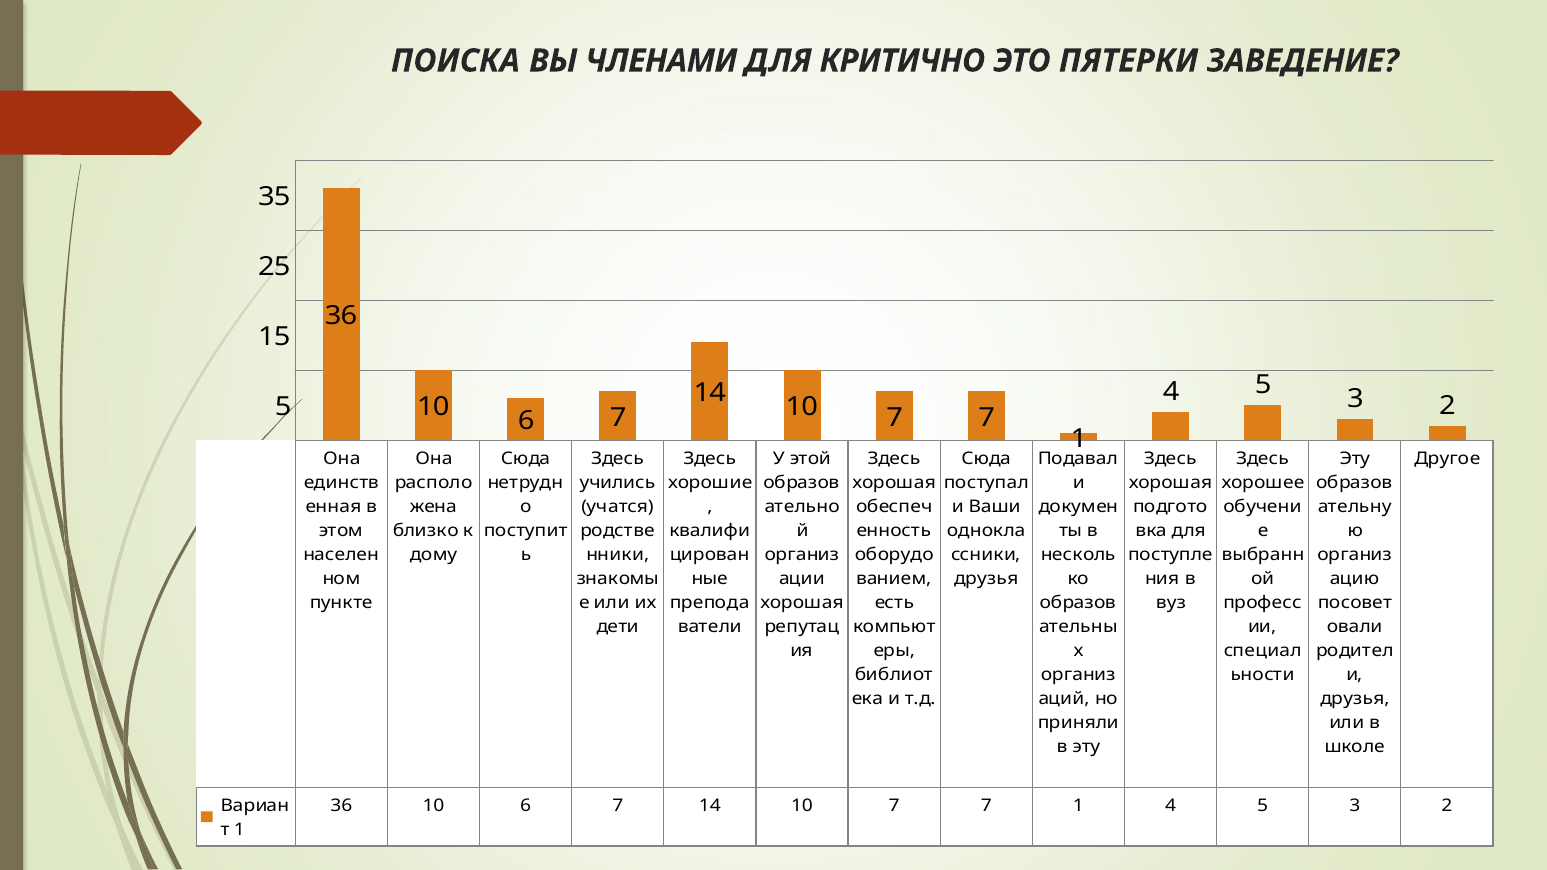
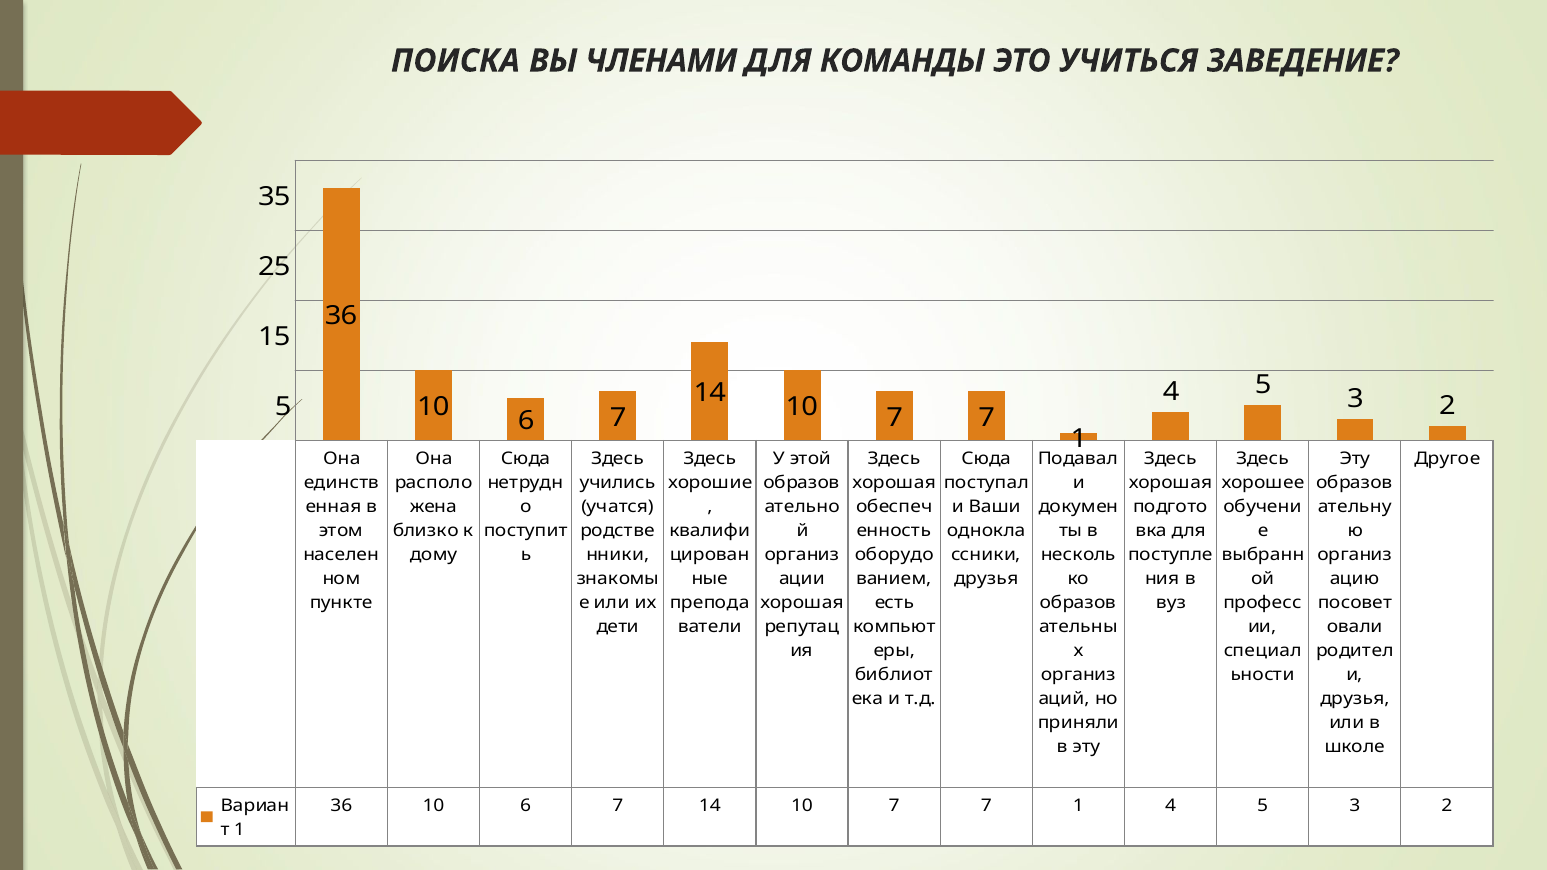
КРИТИЧНО: КРИТИЧНО -> КОМАНДЫ
ПЯТЕРКИ: ПЯТЕРКИ -> УЧИТЬСЯ
